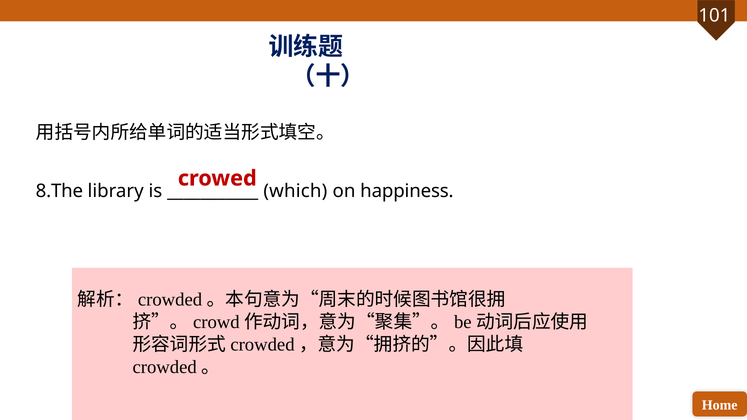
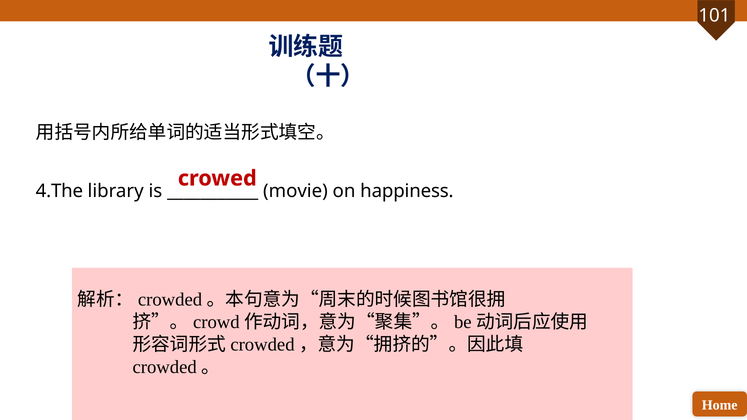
8.The: 8.The -> 4.The
which: which -> movie
